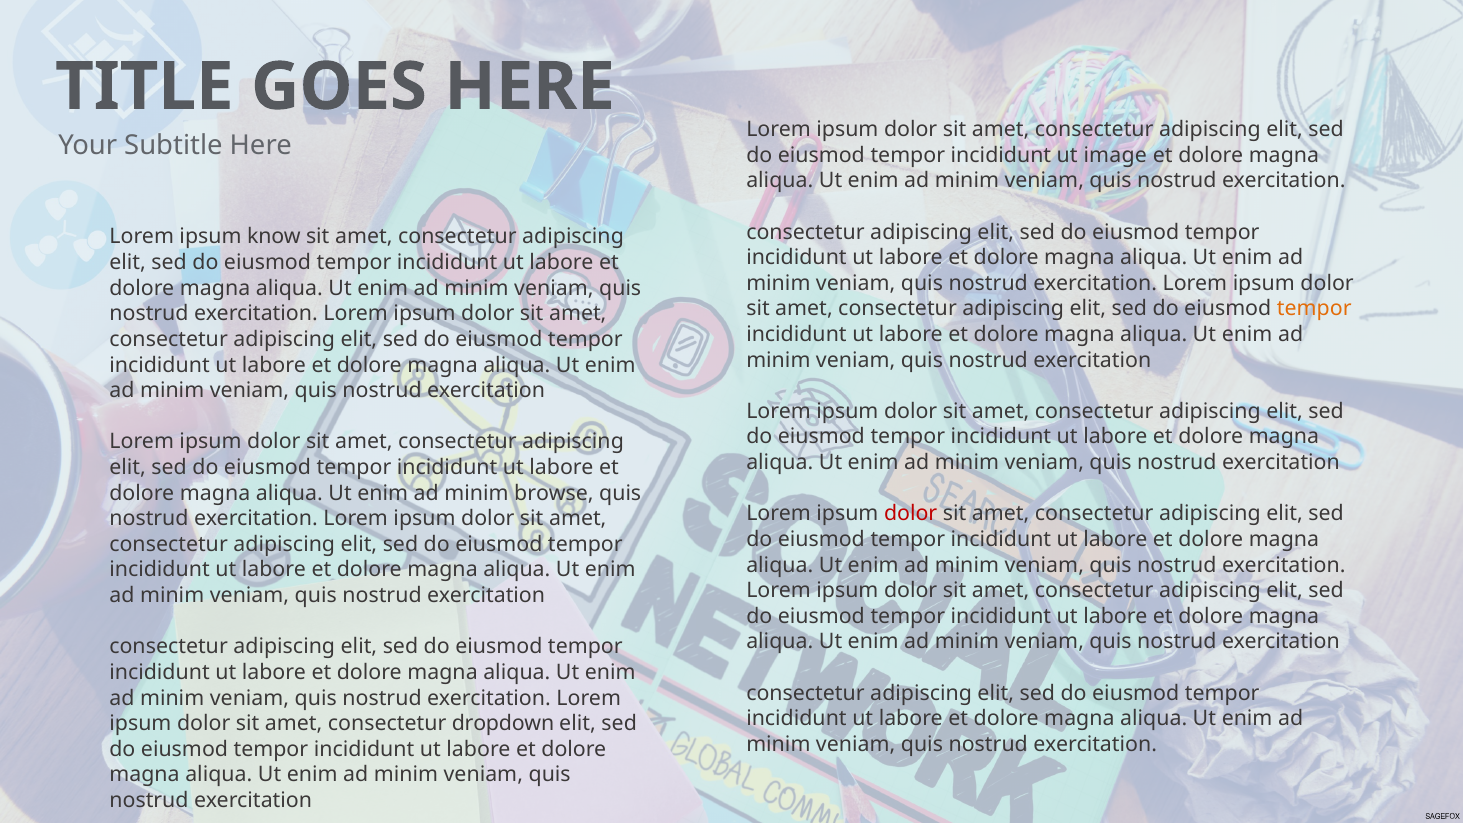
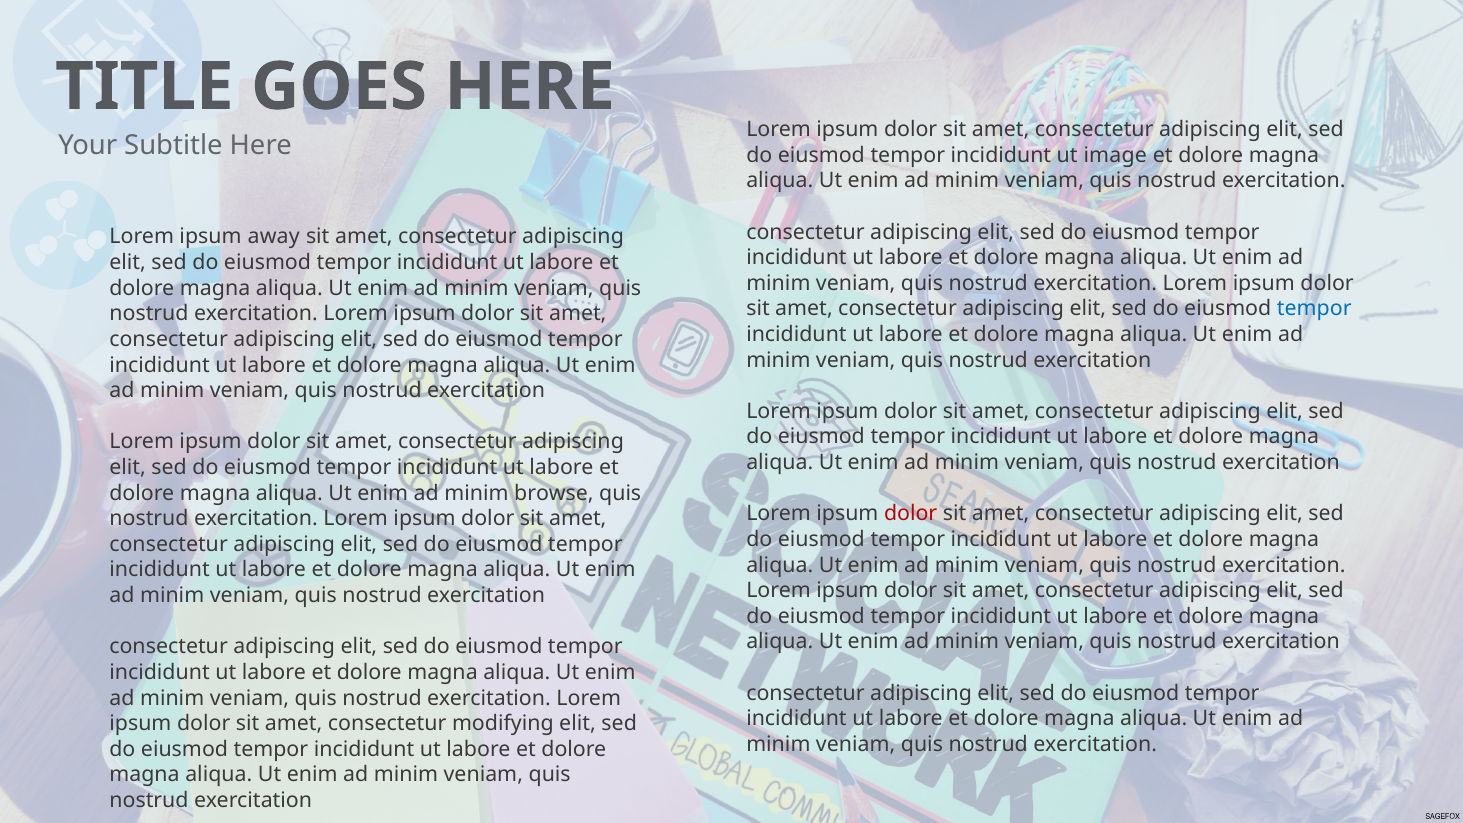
know: know -> away
tempor at (1314, 309) colour: orange -> blue
dropdown: dropdown -> modifying
